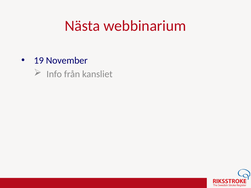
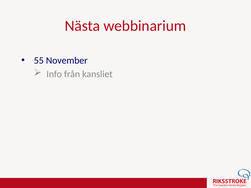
19: 19 -> 55
